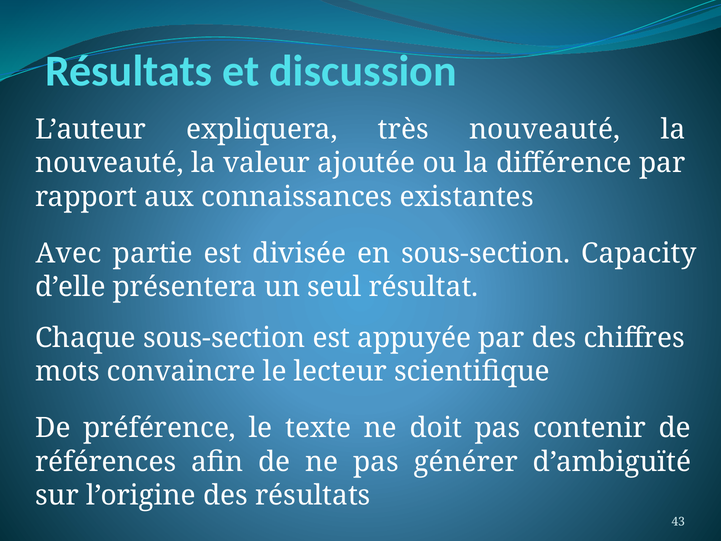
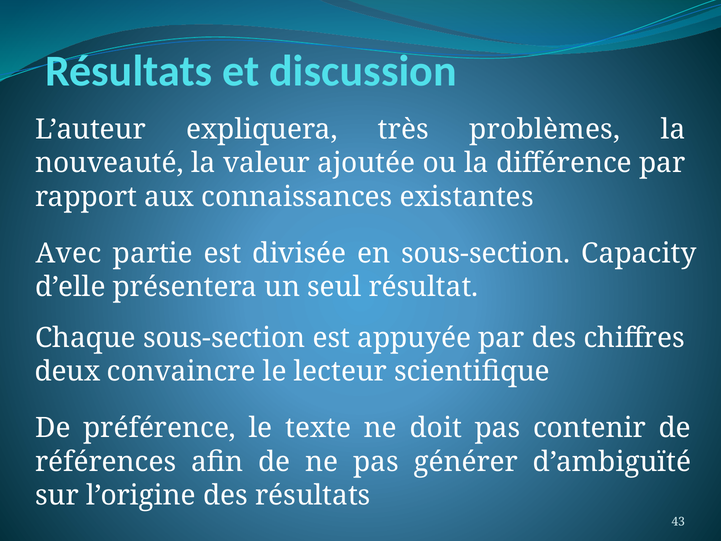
très nouveauté: nouveauté -> problèmes
mots: mots -> deux
